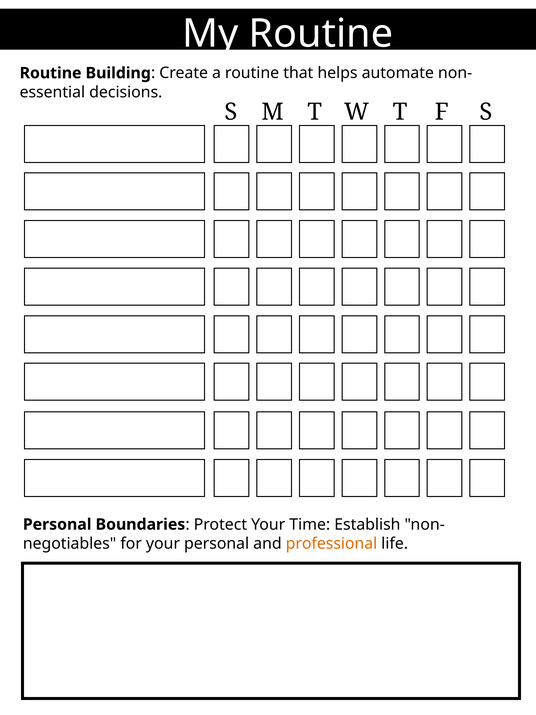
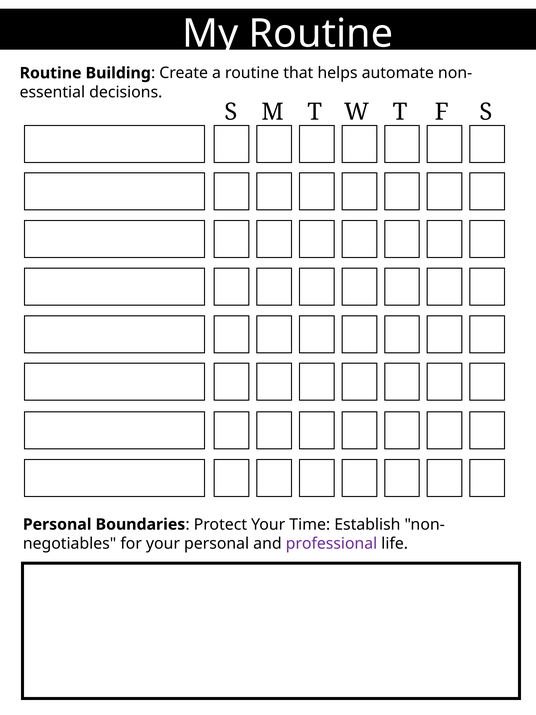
professional colour: orange -> purple
